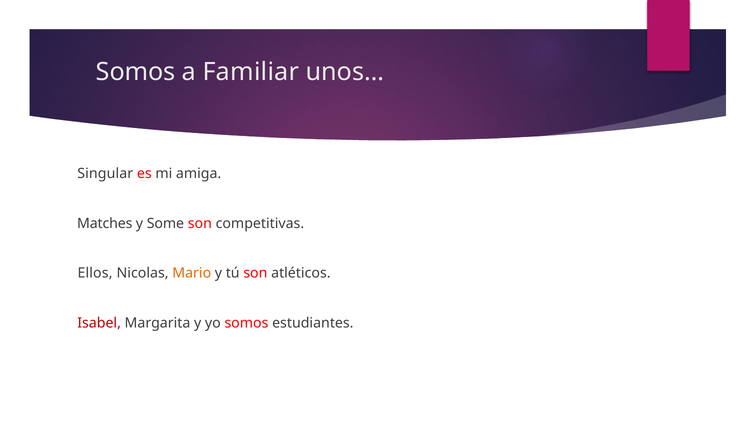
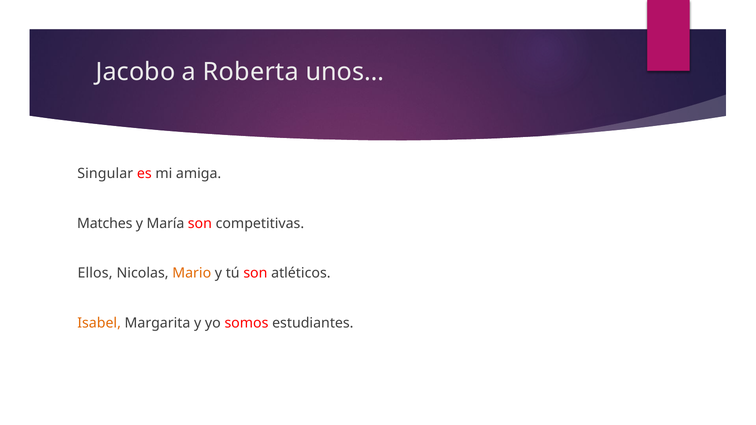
Somos at (136, 72): Somos -> Jacobo
Familiar: Familiar -> Roberta
Some: Some -> María
Isabel colour: red -> orange
